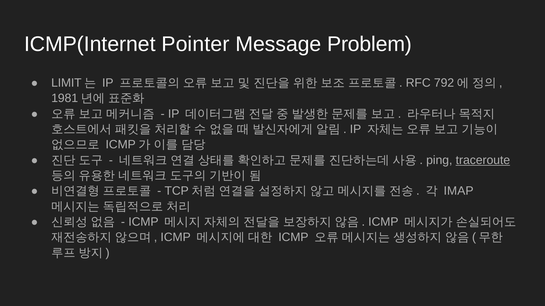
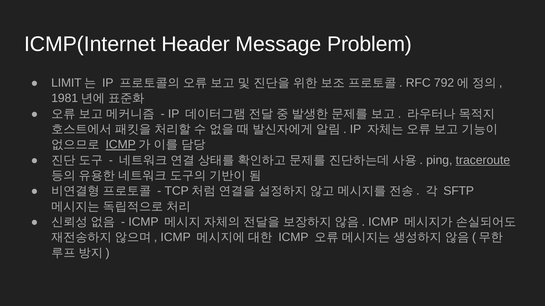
Pointer: Pointer -> Header
ICMP at (121, 145) underline: none -> present
IMAP: IMAP -> SFTP
